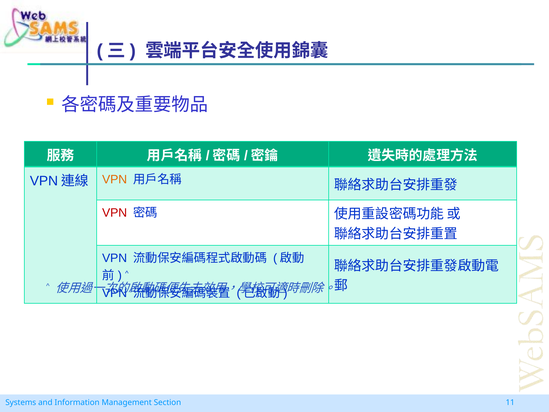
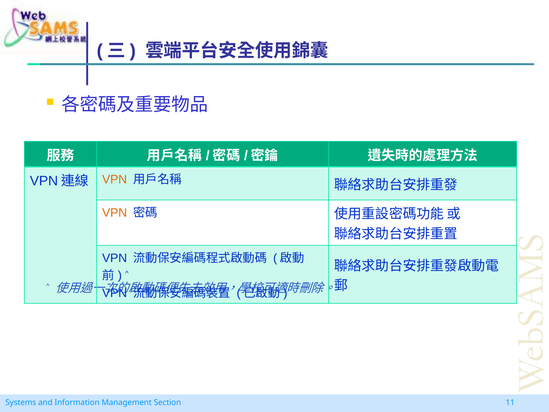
VPN at (115, 213) colour: red -> orange
